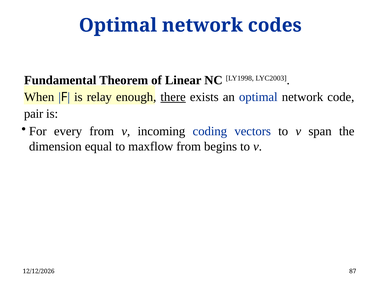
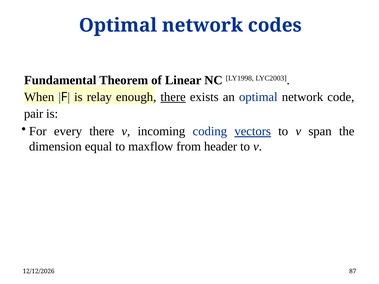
every from: from -> there
vectors underline: none -> present
begins: begins -> header
